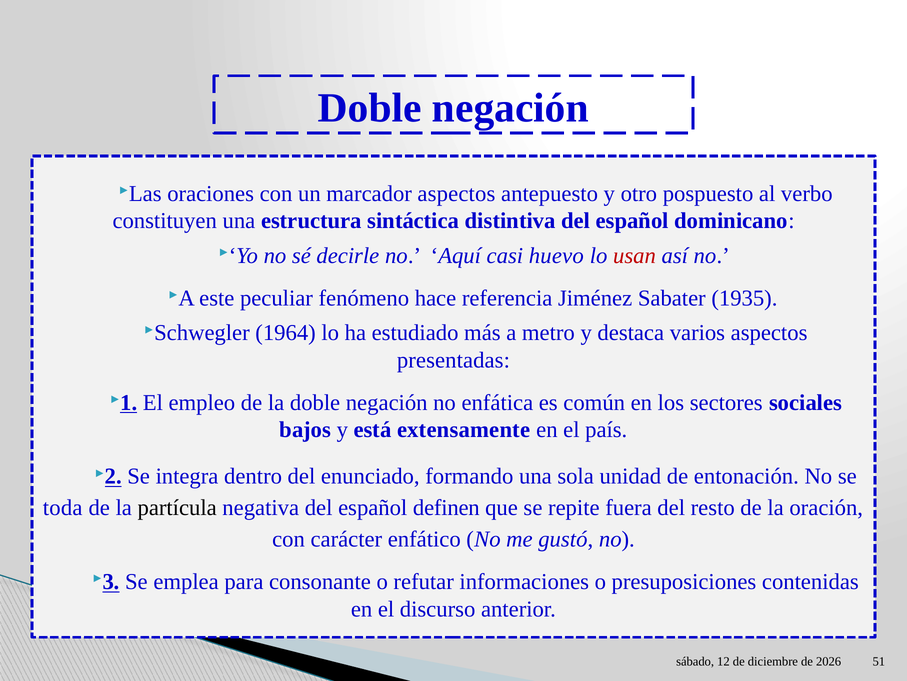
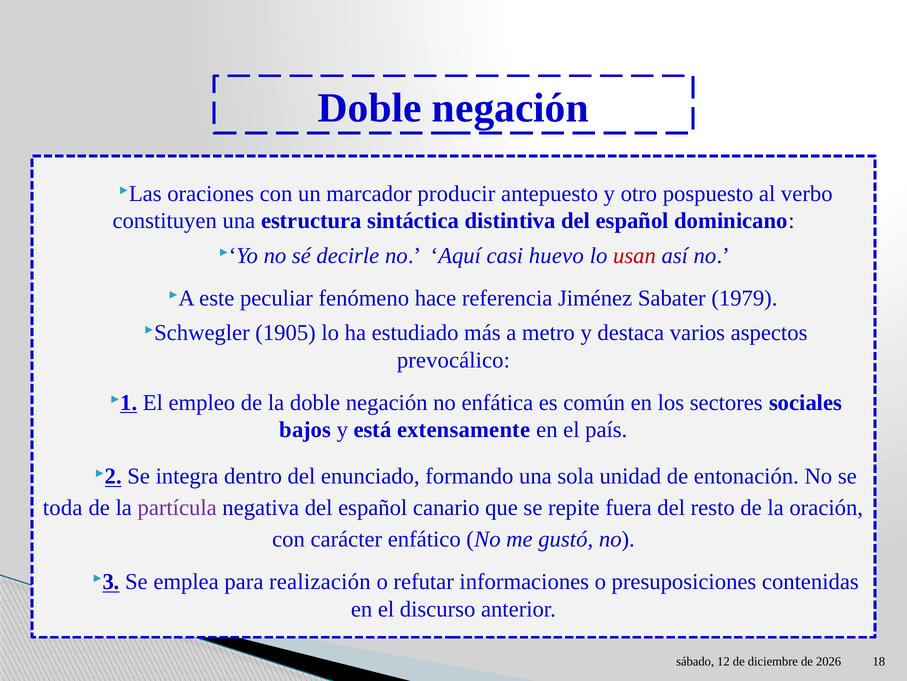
marcador aspectos: aspectos -> producir
1935: 1935 -> 1979
1964: 1964 -> 1905
presentadas: presentadas -> prevocálico
partícula colour: black -> purple
definen: definen -> canario
consonante: consonante -> realización
51: 51 -> 18
